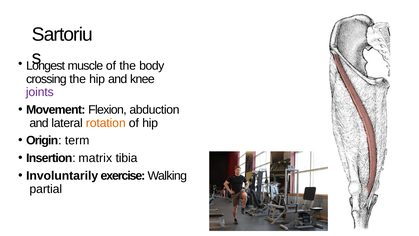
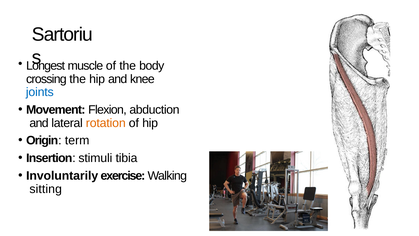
joints colour: purple -> blue
matrix: matrix -> stimuli
partial: partial -> sitting
